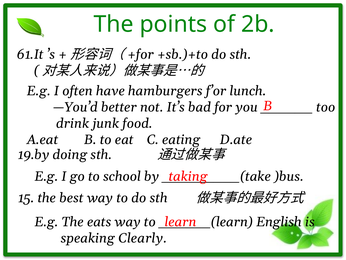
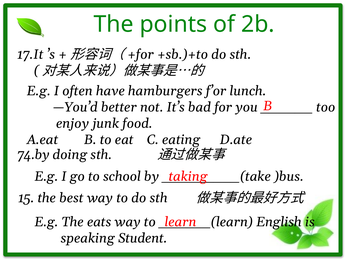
61.It: 61.It -> 17.It
drink: drink -> enjoy
19.by: 19.by -> 74.by
Clearly: Clearly -> Student
